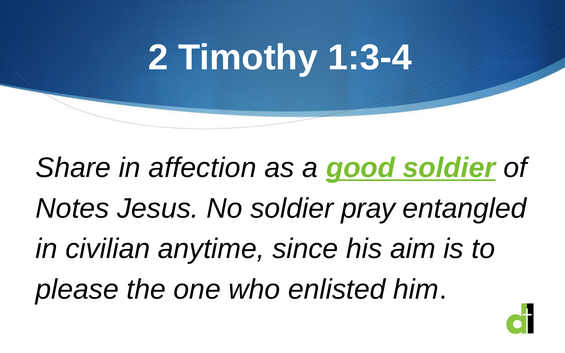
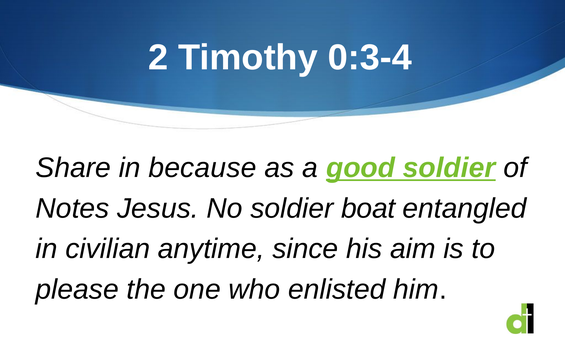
1:3-4: 1:3-4 -> 0:3-4
affection: affection -> because
pray: pray -> boat
